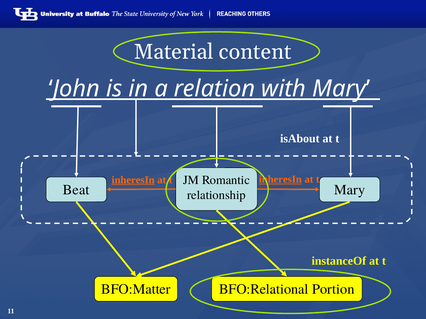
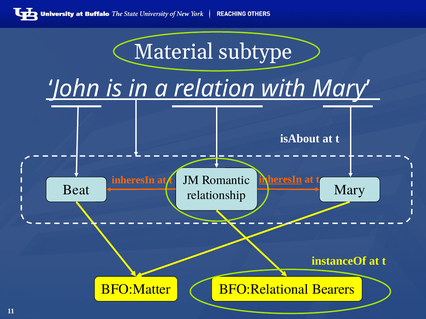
content: content -> subtype
inheresIn at (133, 180) underline: present -> none
Portion: Portion -> Bearers
